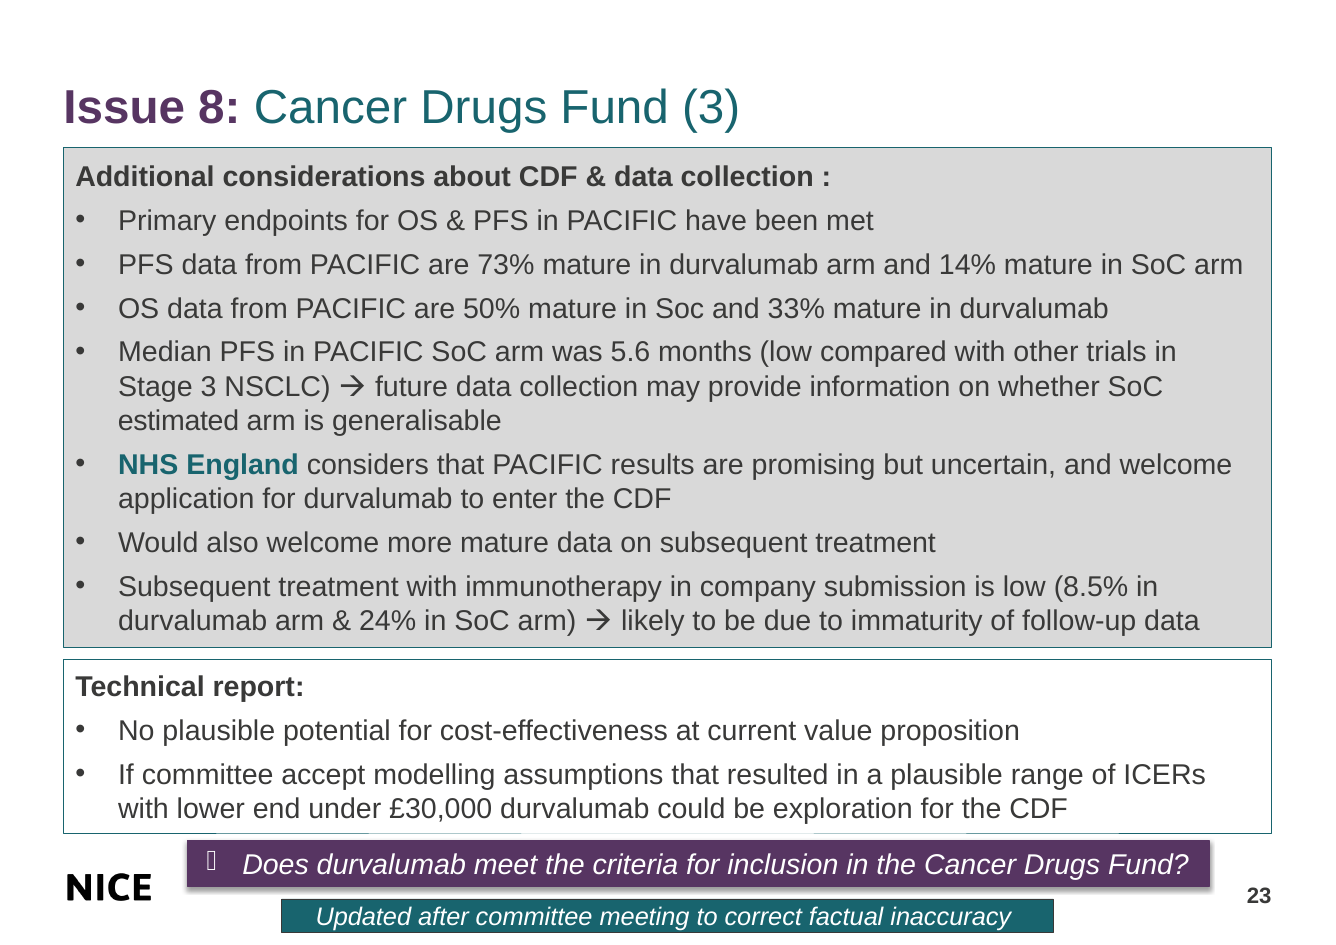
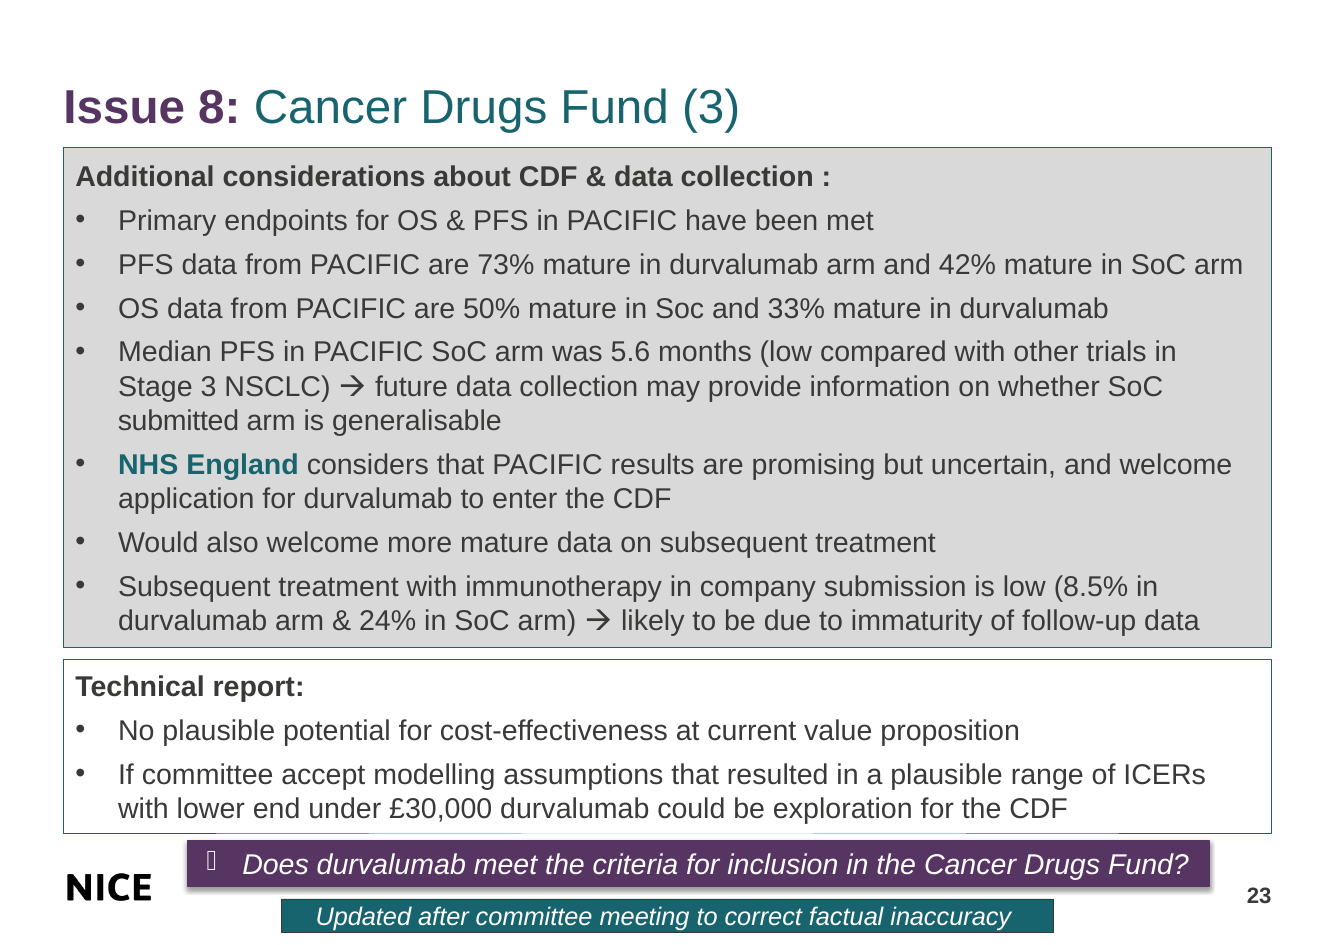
14%: 14% -> 42%
estimated: estimated -> submitted
